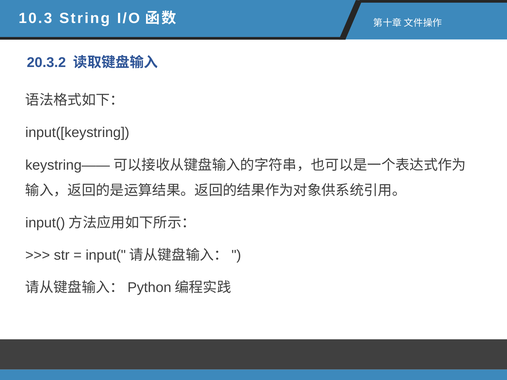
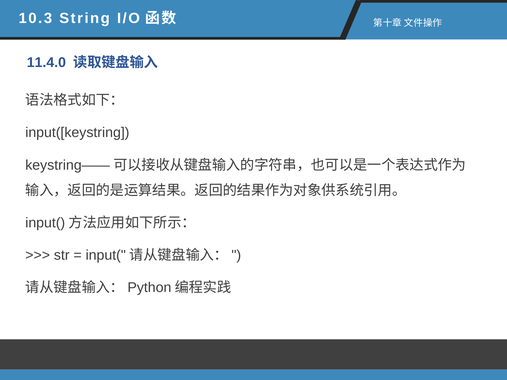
20.3.2: 20.3.2 -> 11.4.0
